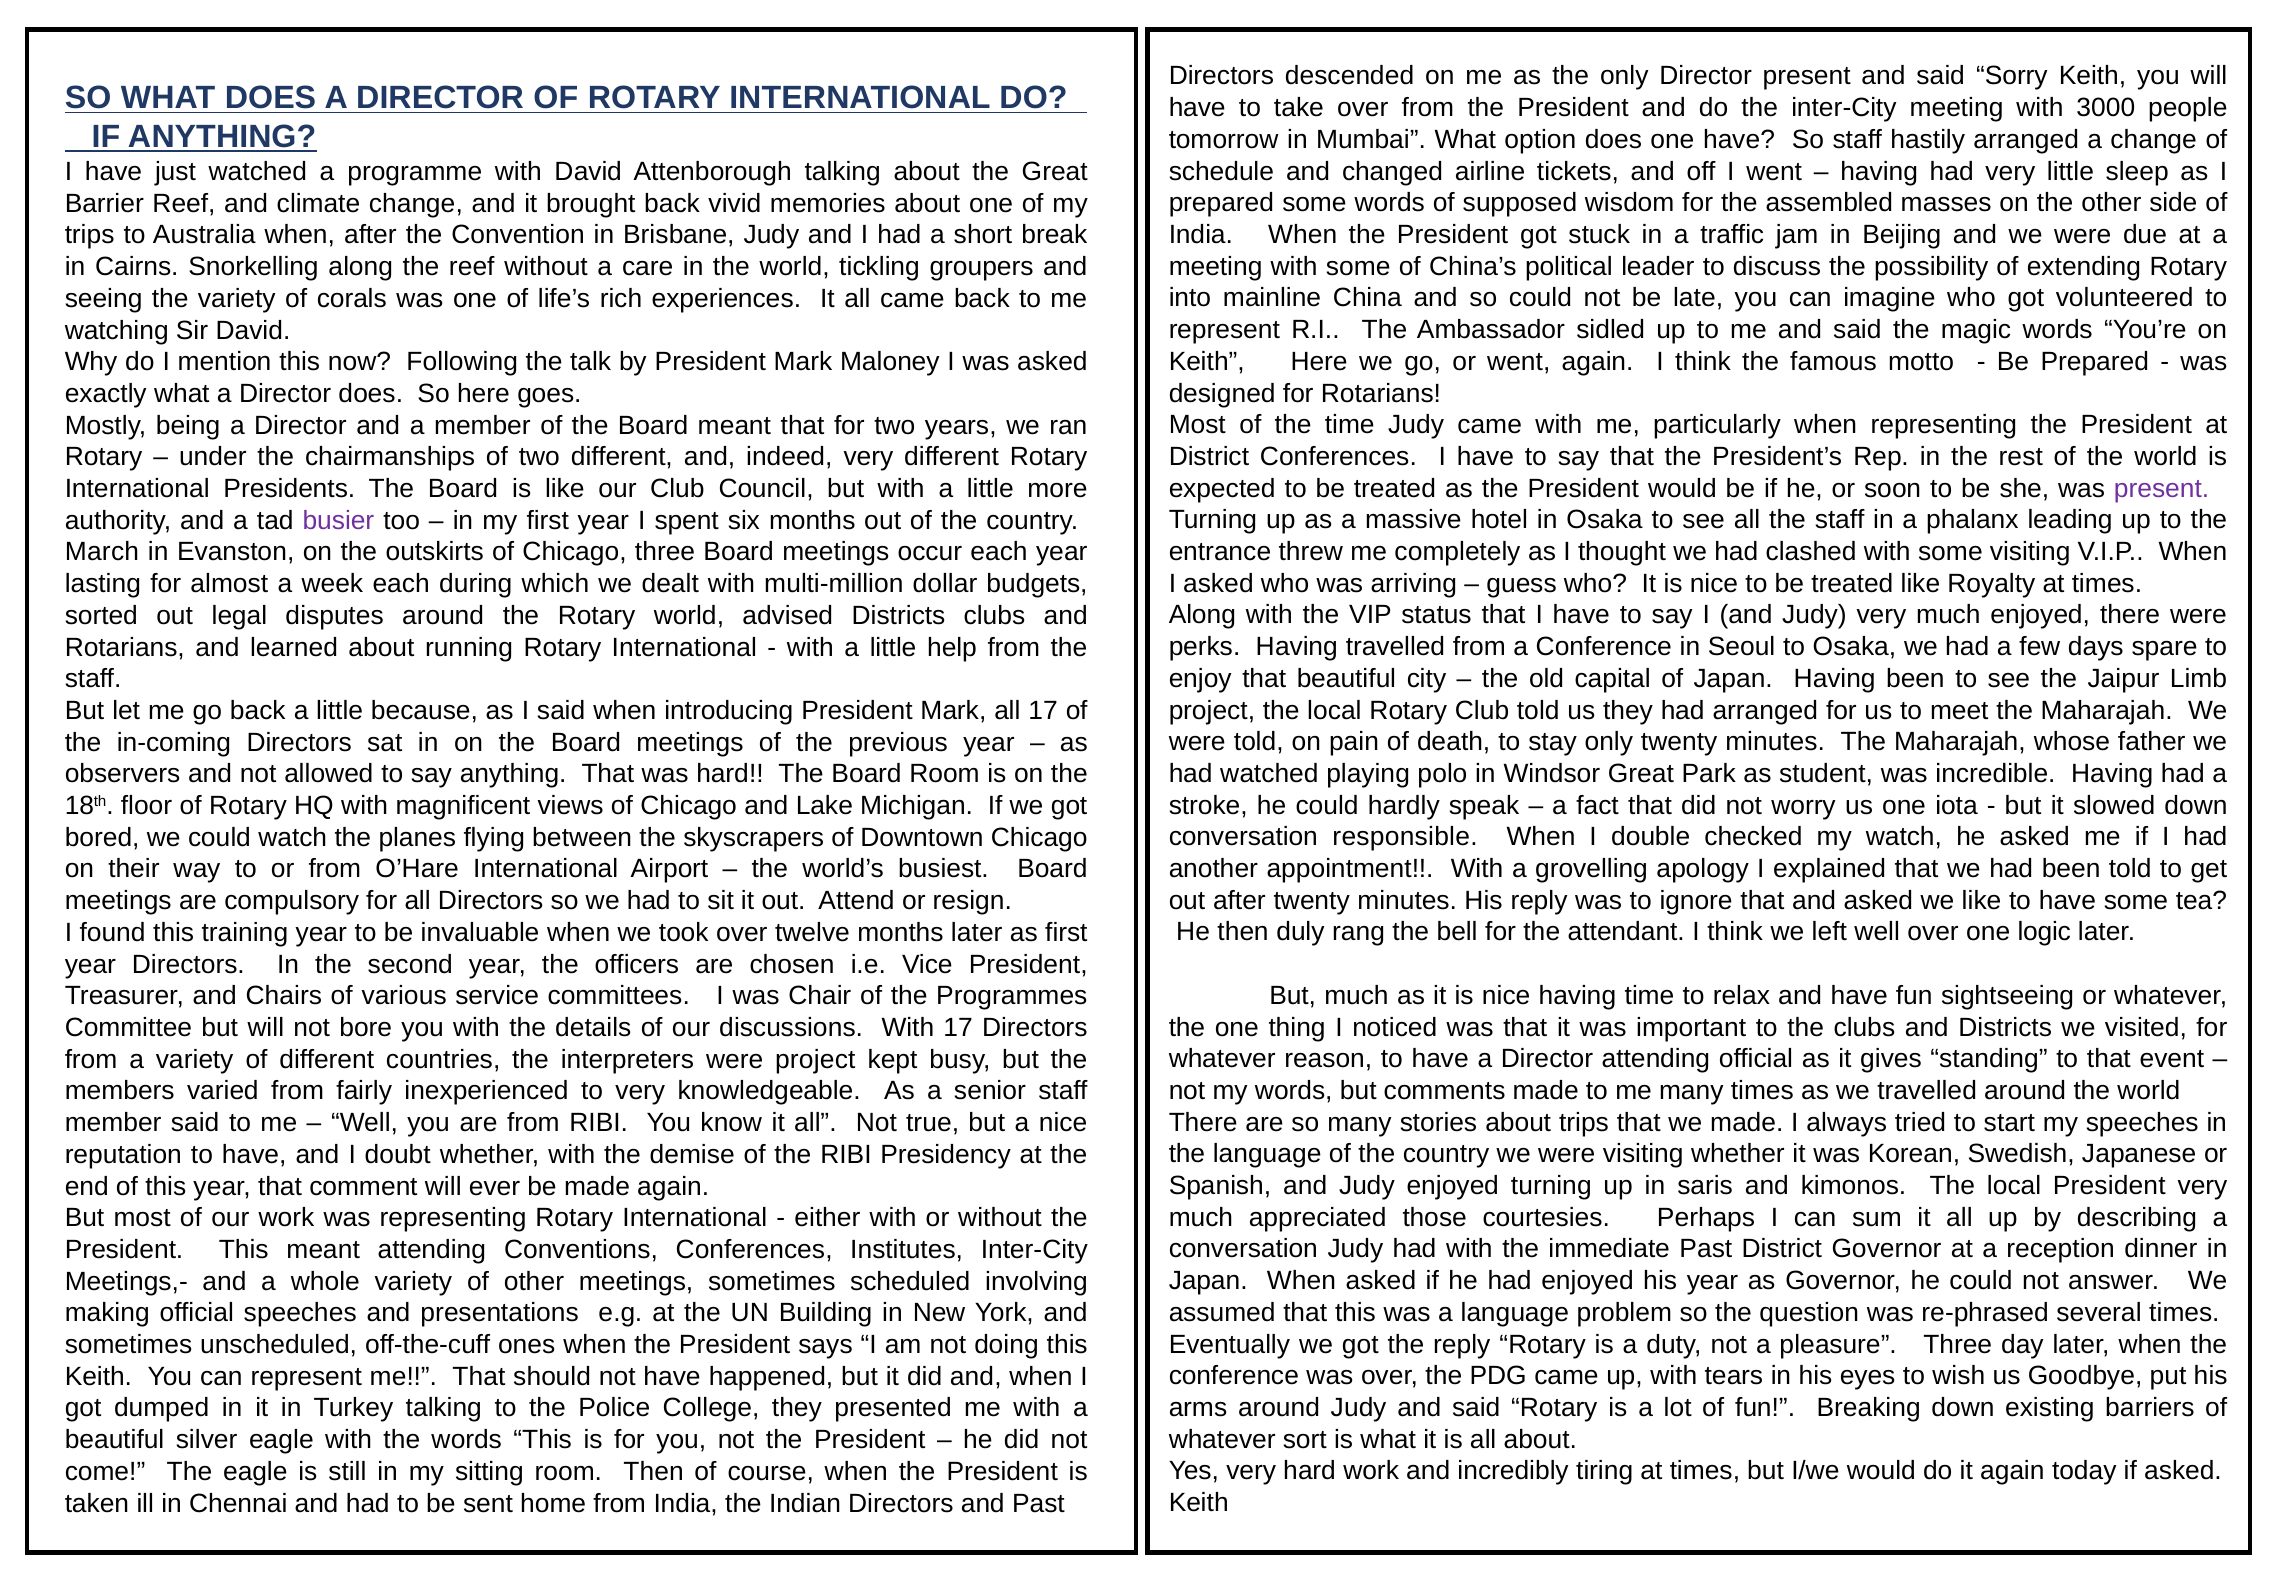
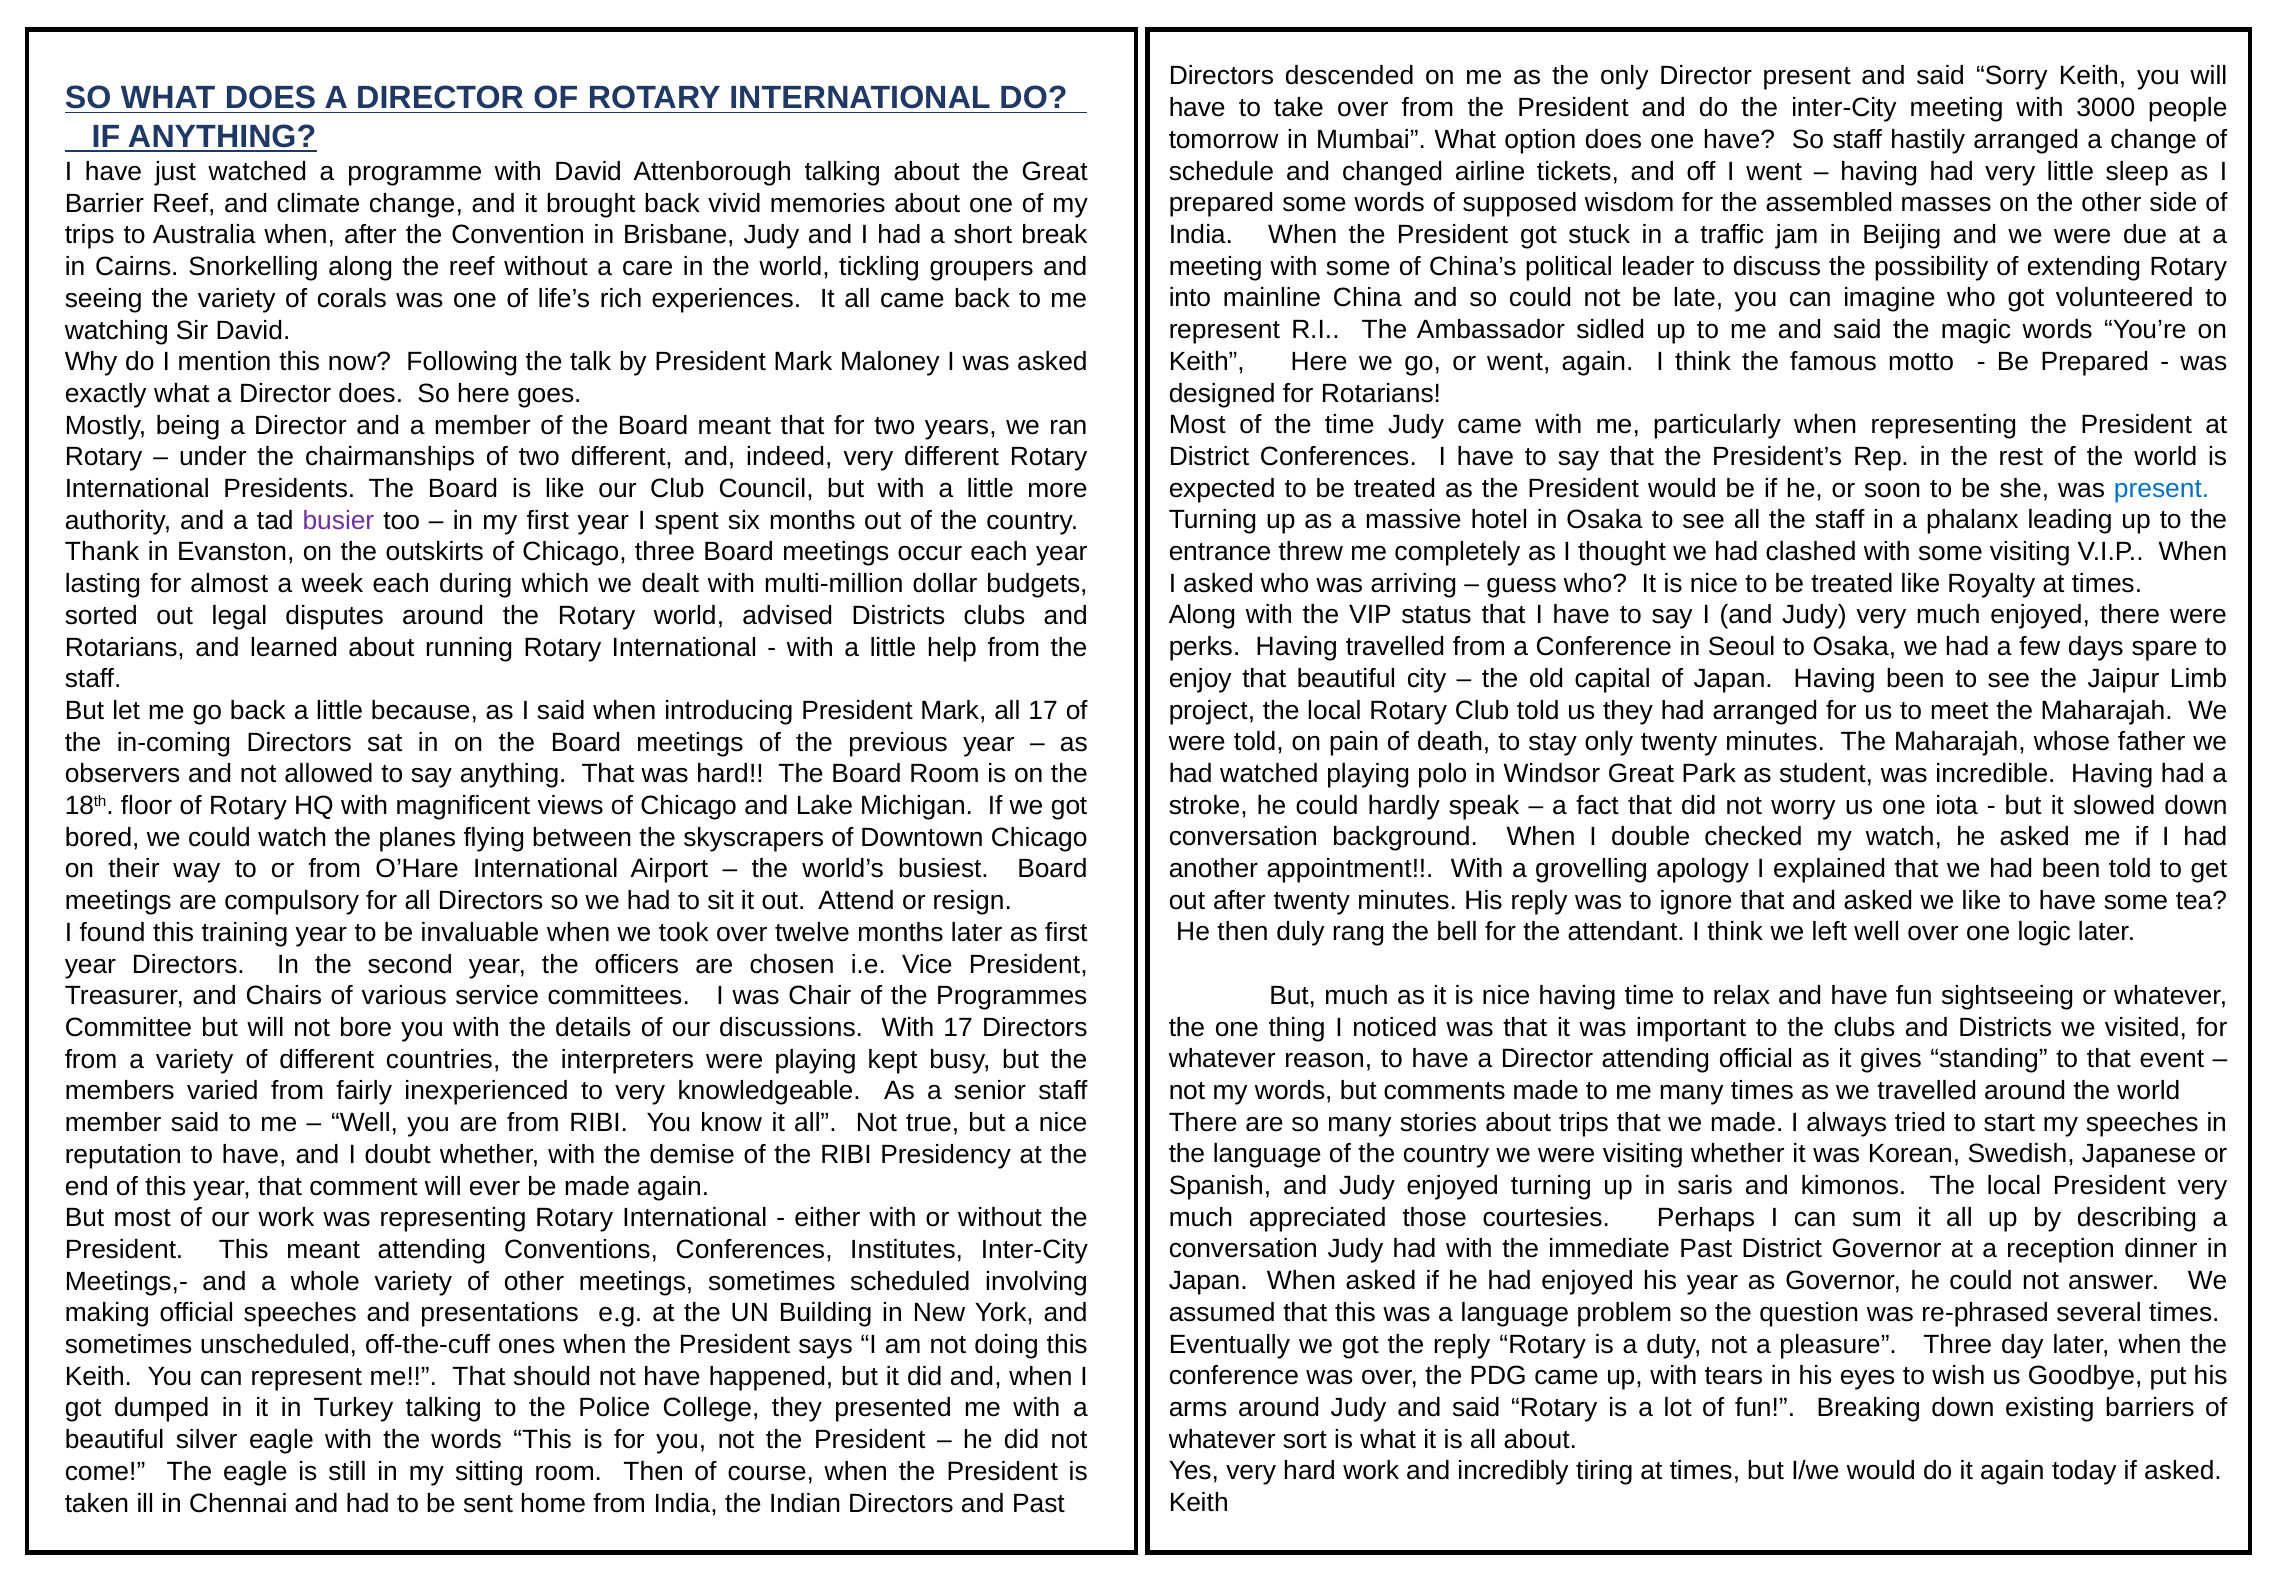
present at (2162, 488) colour: purple -> blue
March: March -> Thank
responsible: responsible -> background
were project: project -> playing
